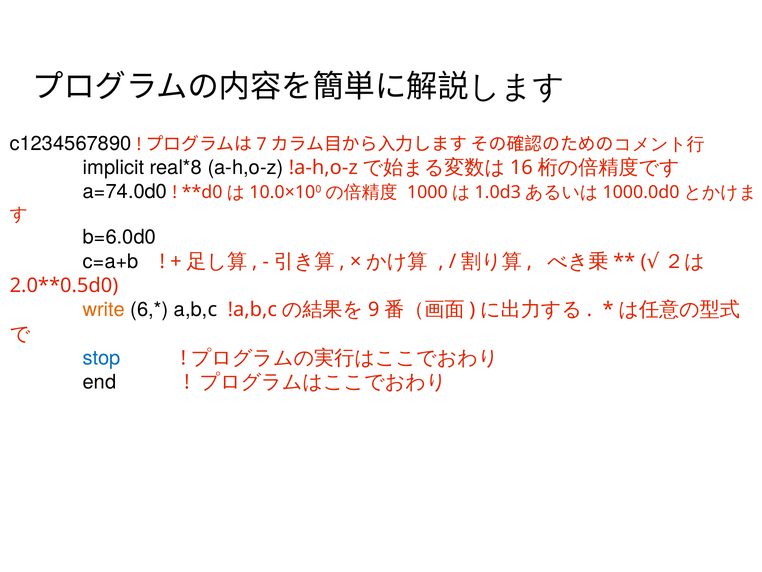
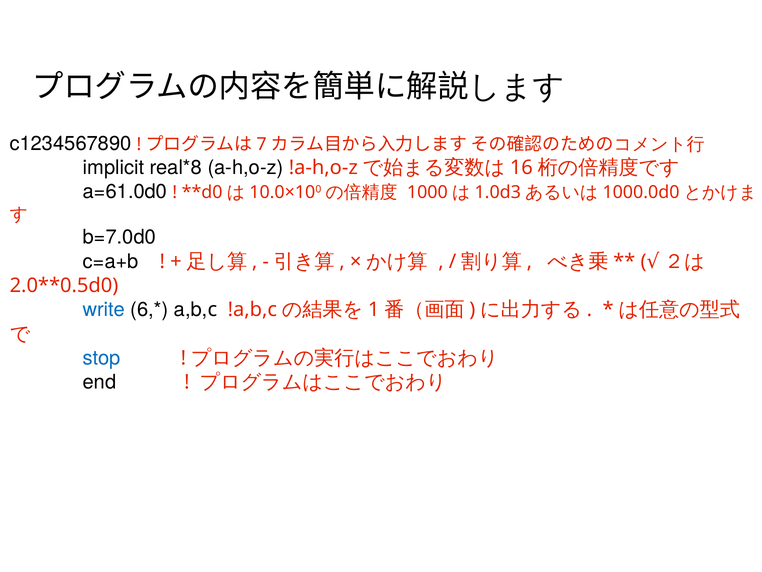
a=74.0d0: a=74.0d0 -> a=61.0d0
b=6.0d0: b=6.0d0 -> b=7.0d0
write colour: orange -> blue
9: 9 -> 1
